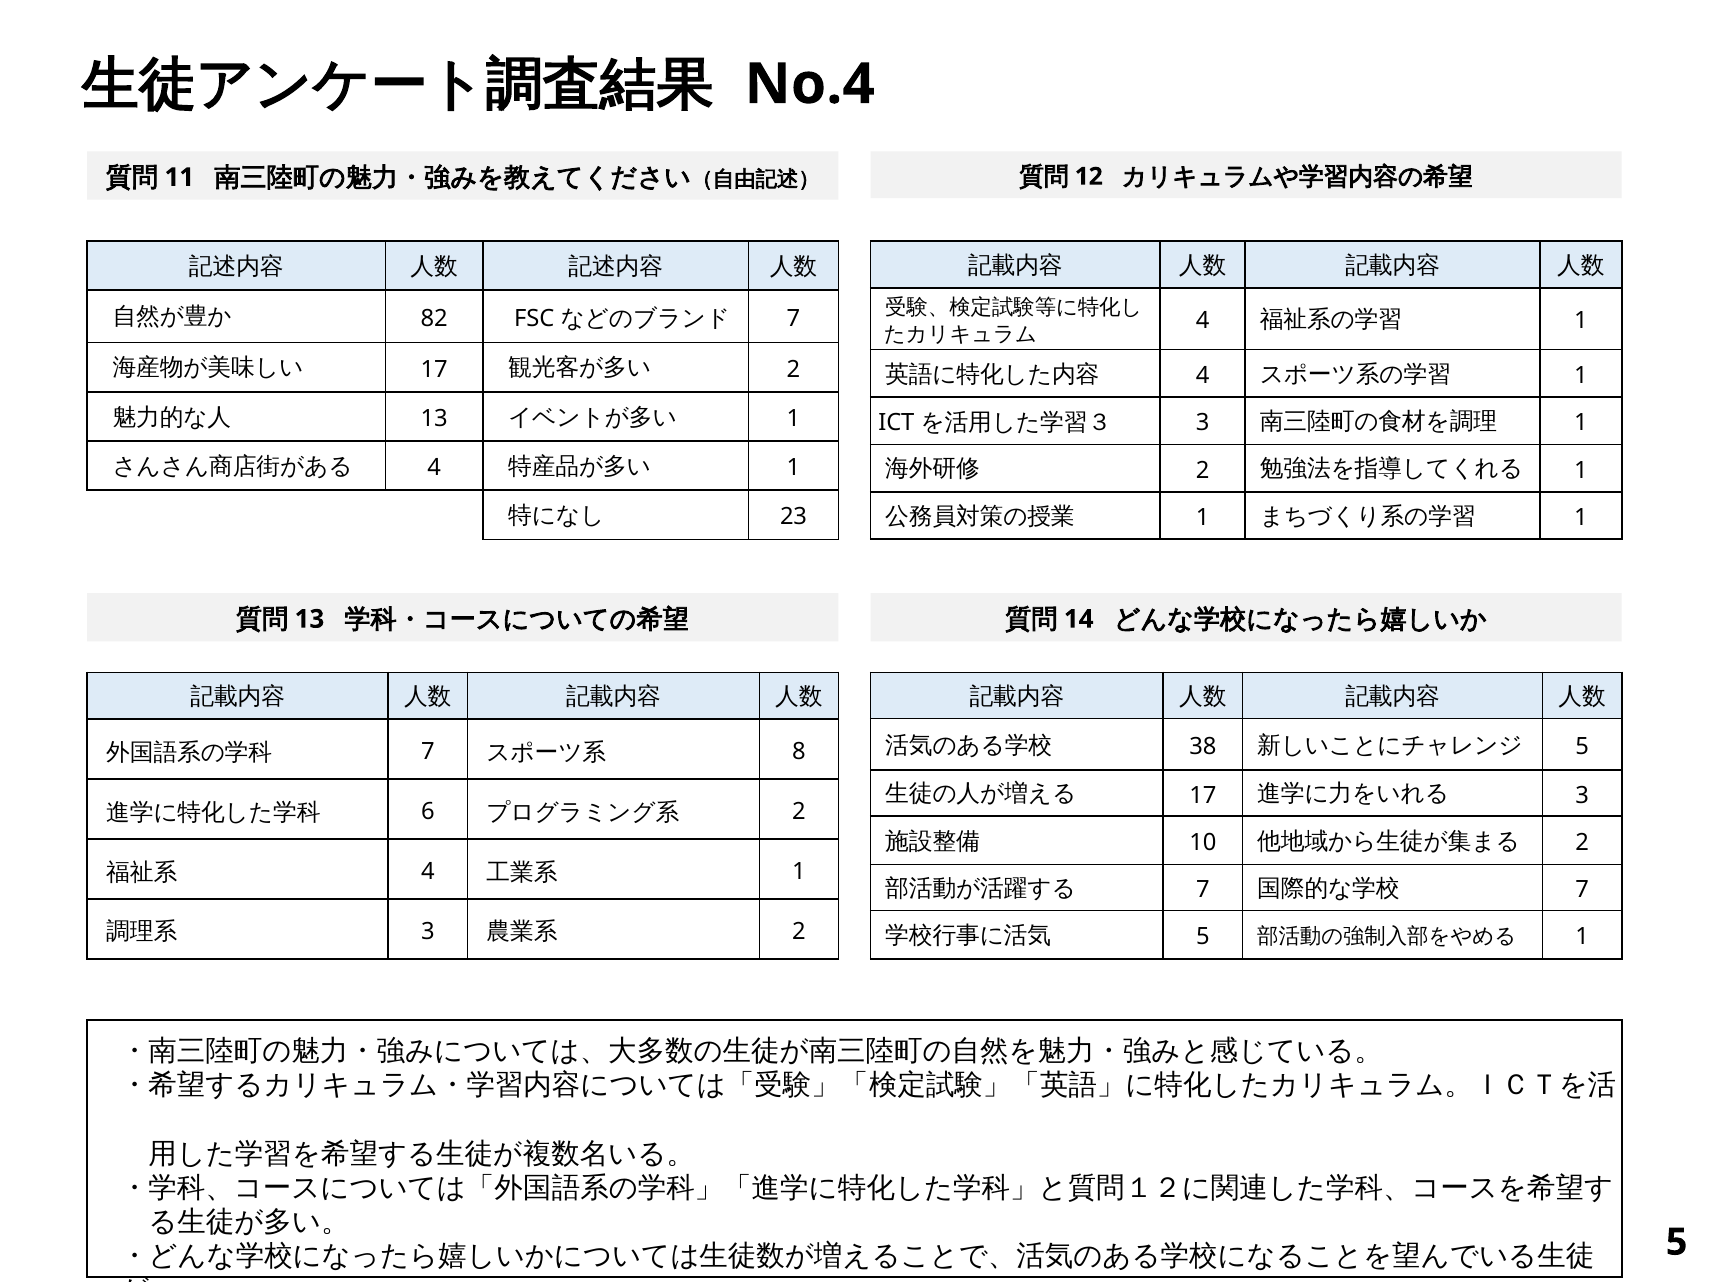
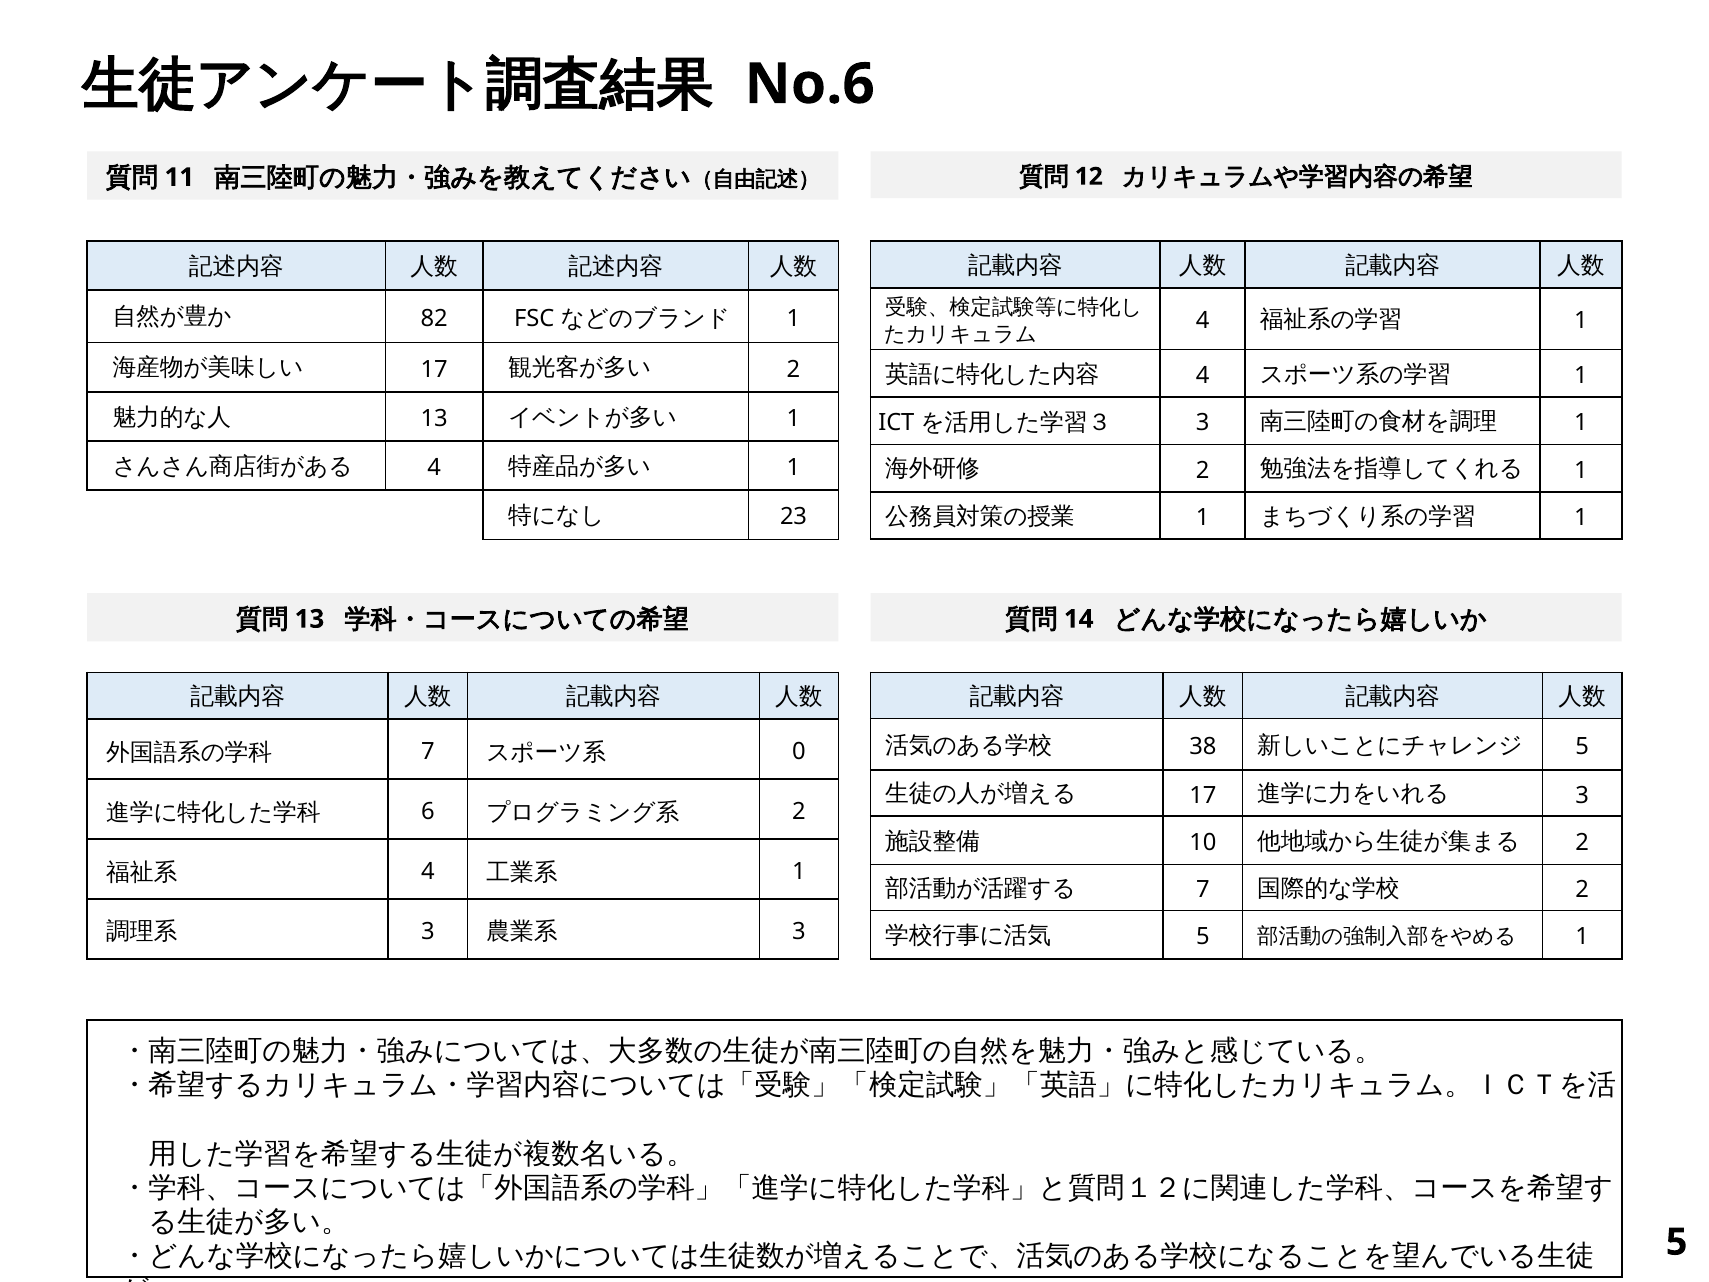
No.4: No.4 -> No.6
7 at (794, 318): 7 -> 1
8: 8 -> 0
7 at (1582, 889): 7 -> 2
2 at (799, 931): 2 -> 3
